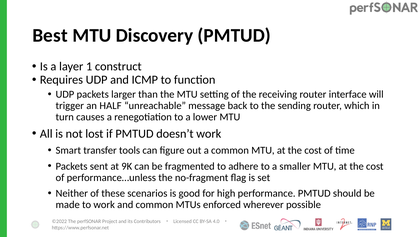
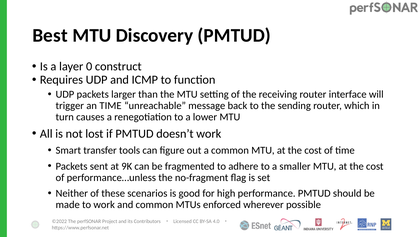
1: 1 -> 0
an HALF: HALF -> TIME
